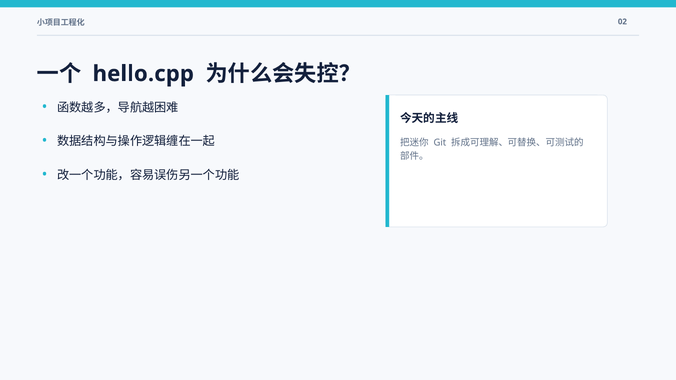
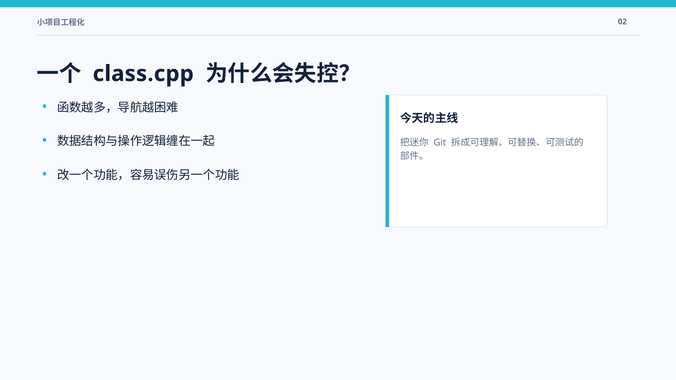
hello.cpp: hello.cpp -> class.cpp
